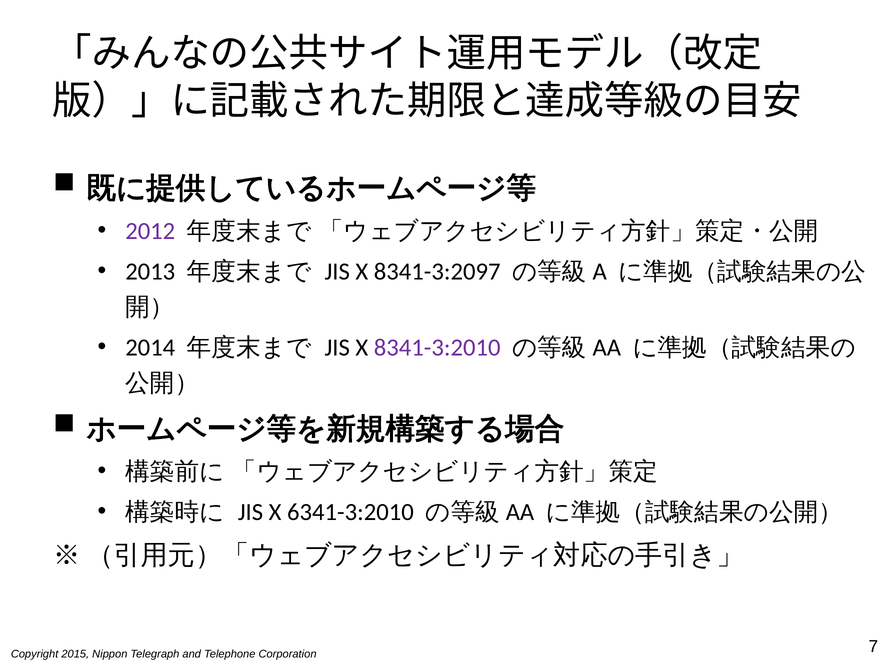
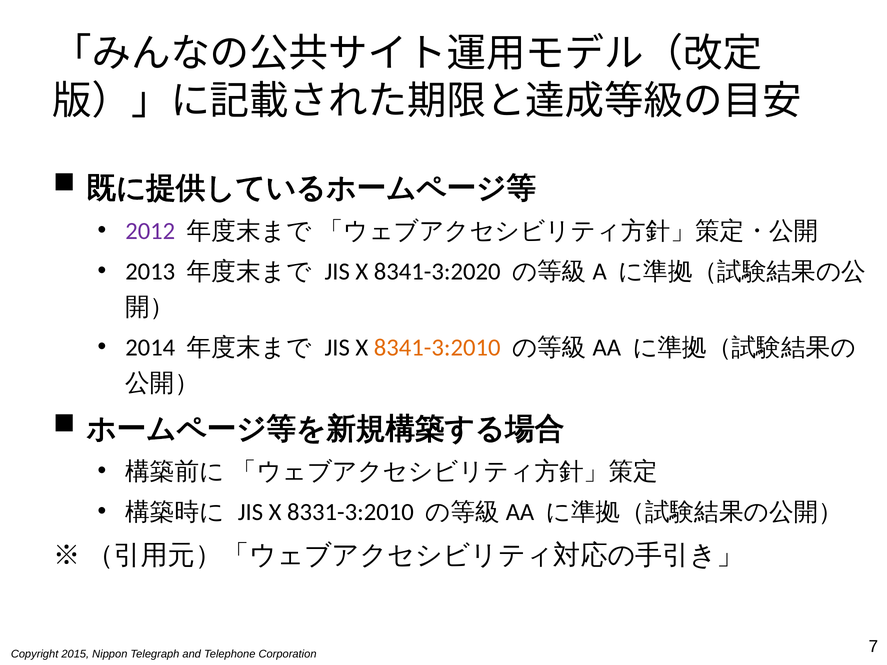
8341-3:2097: 8341-3:2097 -> 8341-3:2020
8341-3:2010 colour: purple -> orange
6341-3:2010: 6341-3:2010 -> 8331-3:2010
